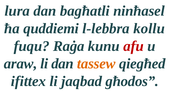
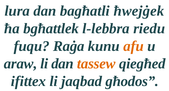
ninħasel: ninħasel -> ħwejġek
quddiemi: quddiemi -> bgħattlek
kollu: kollu -> riedu
afu colour: red -> orange
